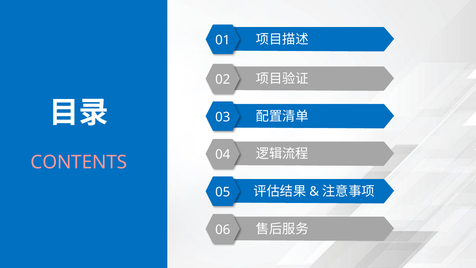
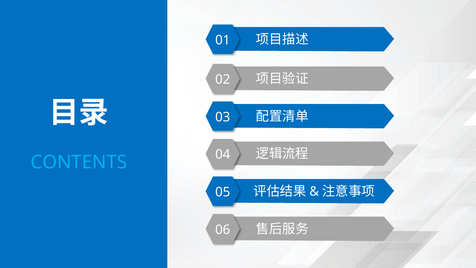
CONTENTS colour: pink -> light blue
